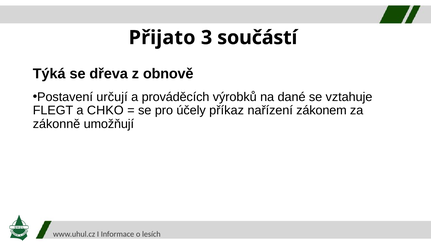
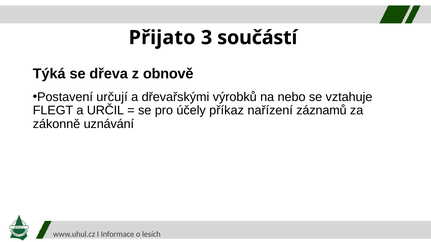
prováděcích: prováděcích -> dřevařskými
dané: dané -> nebo
CHKO: CHKO -> URČIL
zákonem: zákonem -> záznamů
umožňují: umožňují -> uznávání
